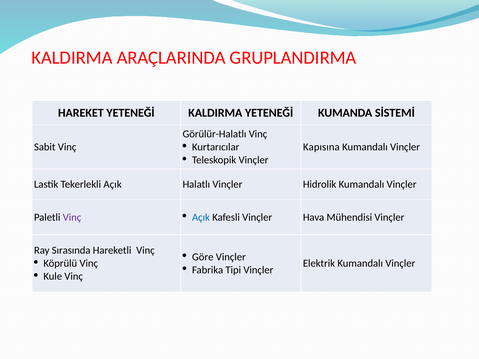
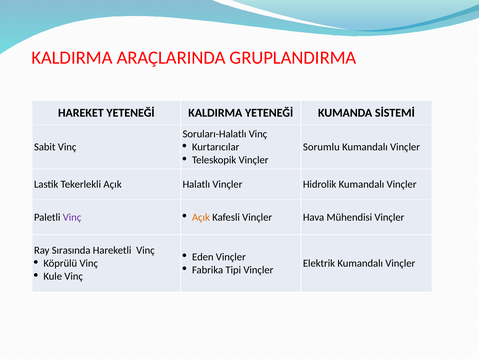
Görülür-Halatlı: Görülür-Halatlı -> Soruları-Halatlı
Kapısına: Kapısına -> Sorumlu
Açık at (201, 217) colour: blue -> orange
Göre: Göre -> Eden
